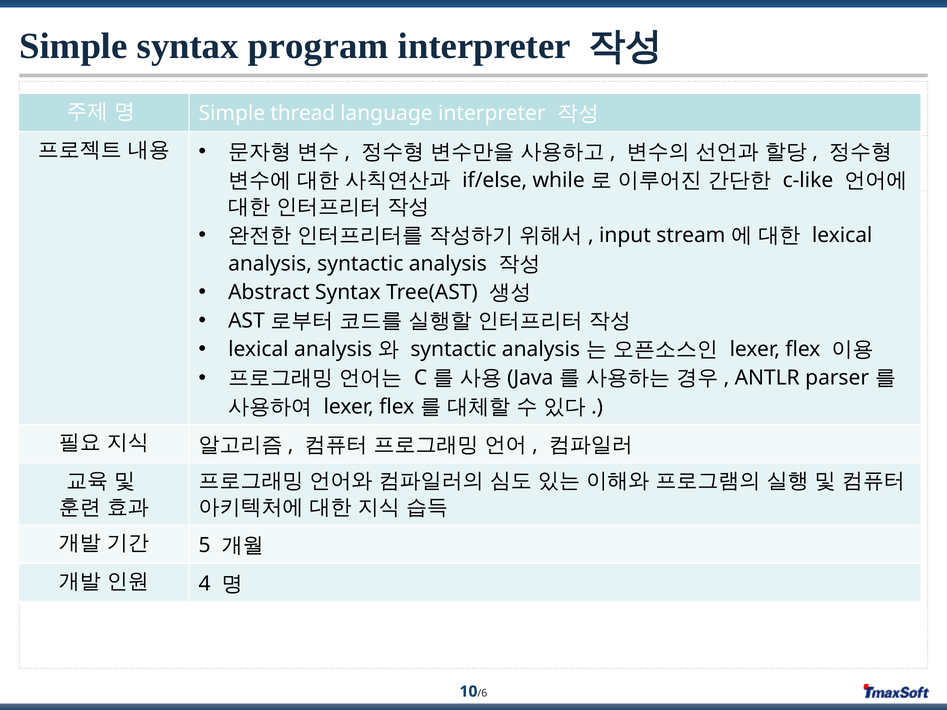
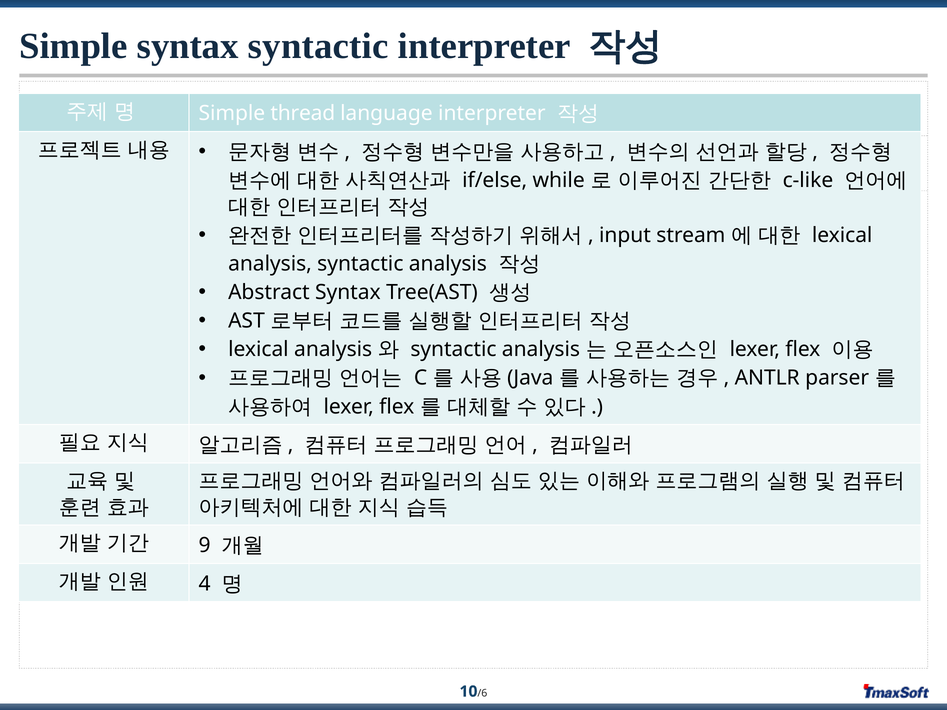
syntax program: program -> syntactic
5: 5 -> 9
